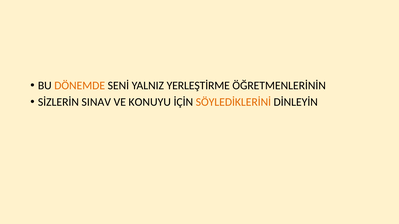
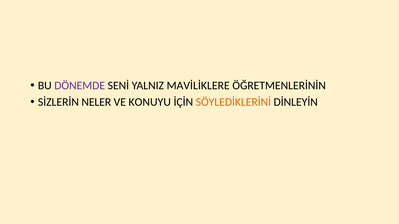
DÖNEMDE colour: orange -> purple
YERLEŞTİRME: YERLEŞTİRME -> MAVİLİKLERE
SINAV: SINAV -> NELER
